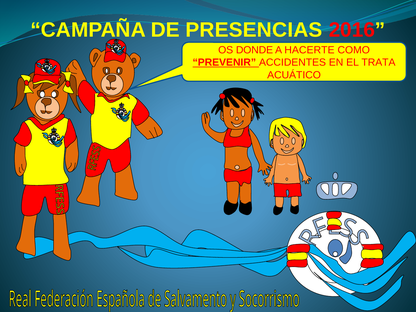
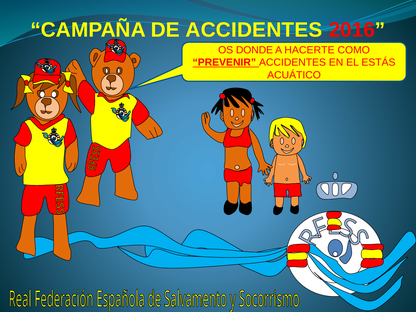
DE PRESENCIAS: PRESENCIAS -> ACCIDENTES
TRATA: TRATA -> ESTÁS
